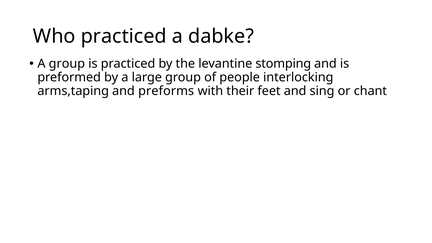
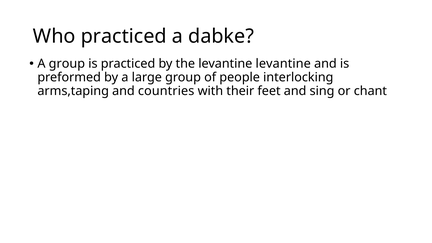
levantine stomping: stomping -> levantine
preforms: preforms -> countries
